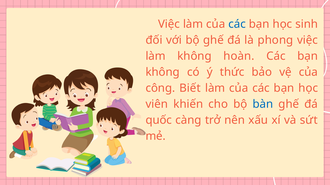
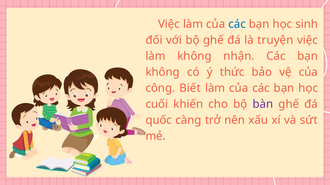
phong: phong -> truyện
hoàn: hoàn -> nhận
viên: viên -> cuối
bàn colour: blue -> purple
